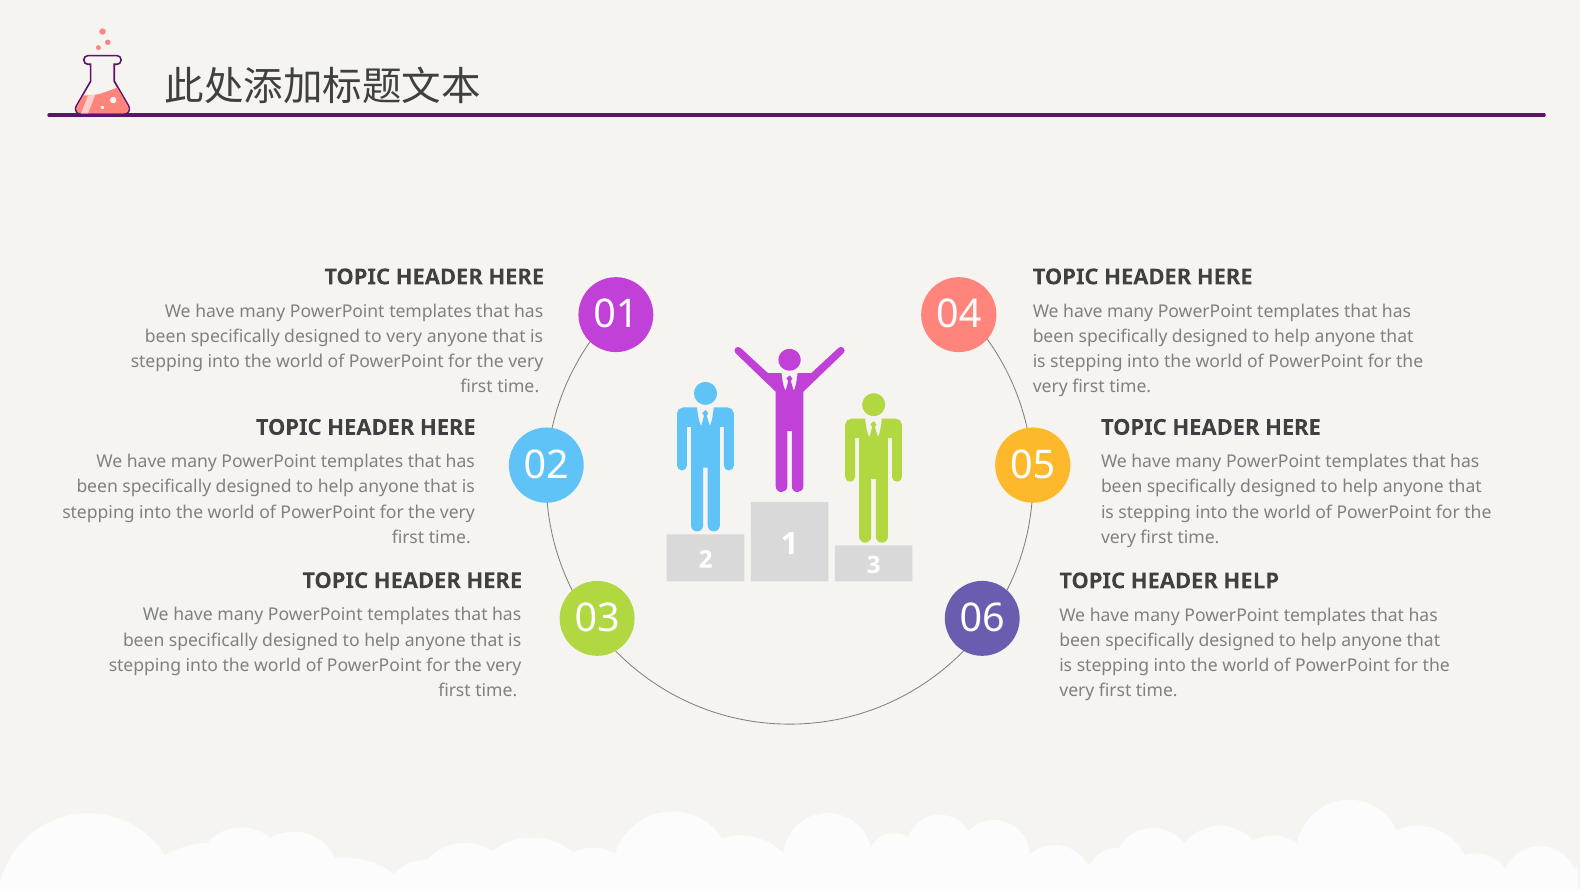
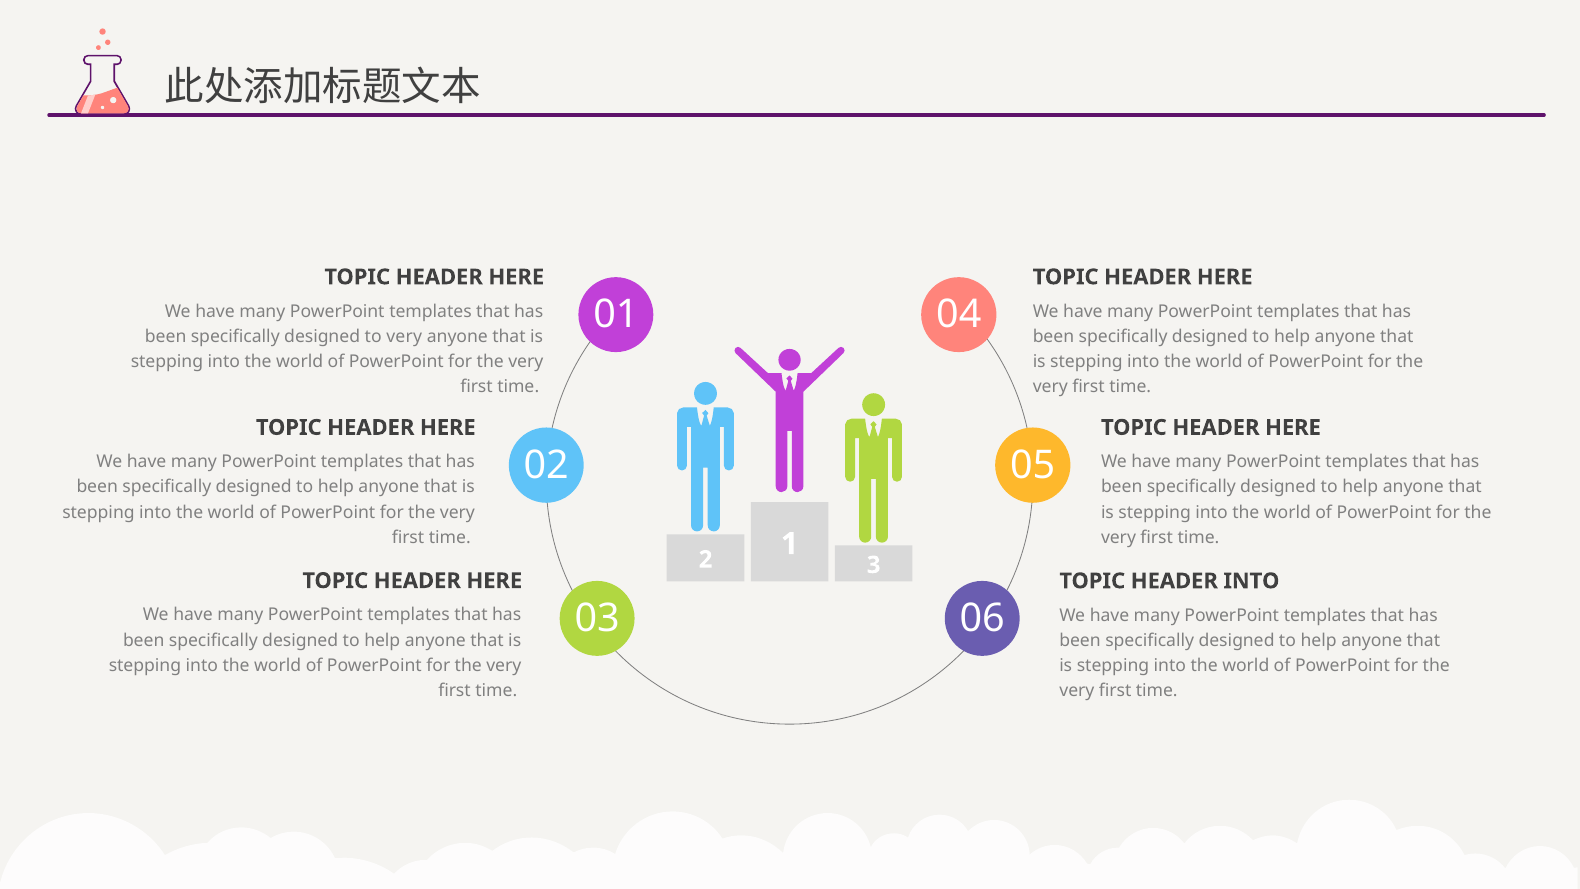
HEADER HELP: HELP -> INTO
